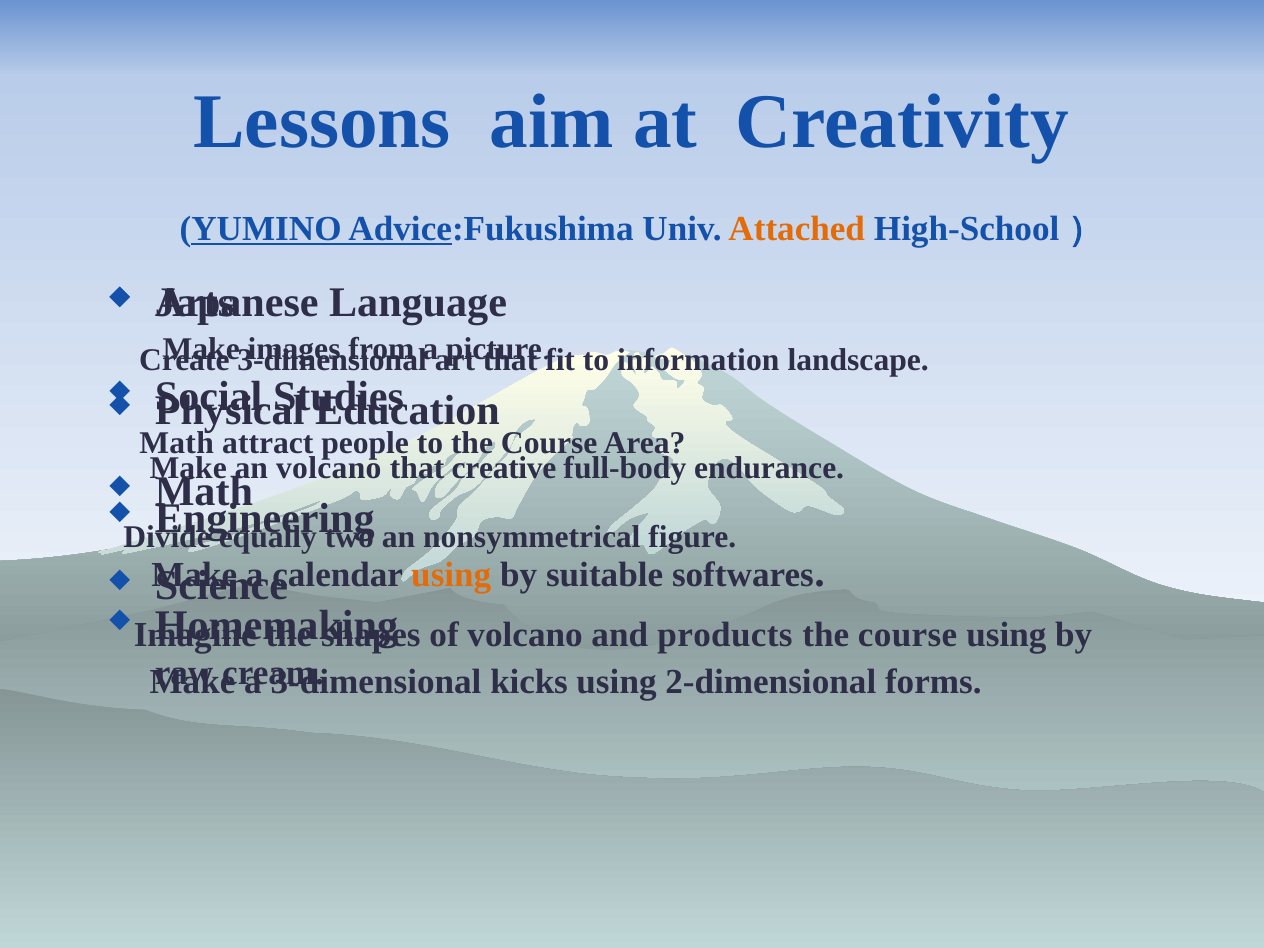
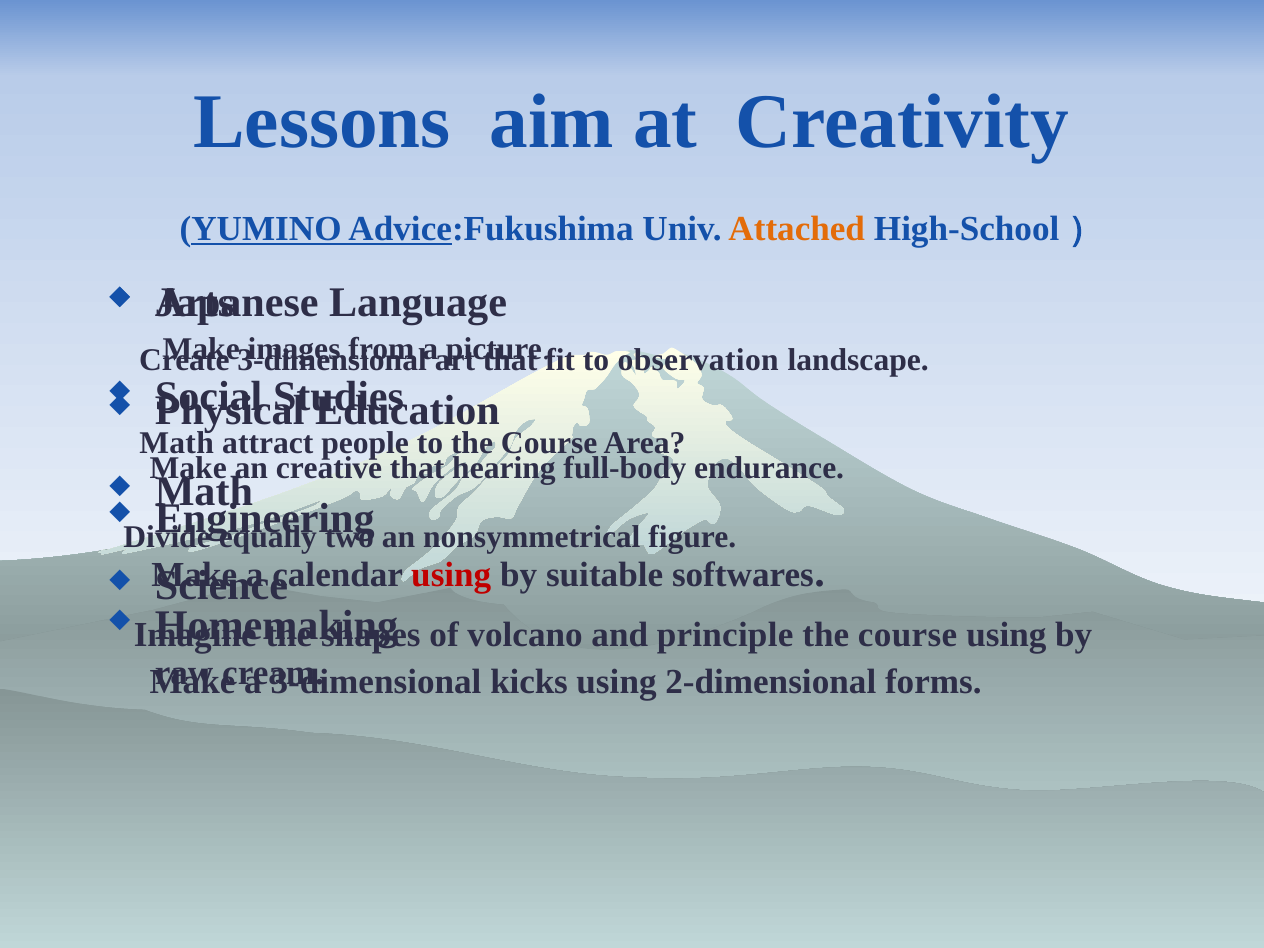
information: information -> observation
an volcano: volcano -> creative
creative: creative -> hearing
using at (451, 574) colour: orange -> red
products: products -> principle
